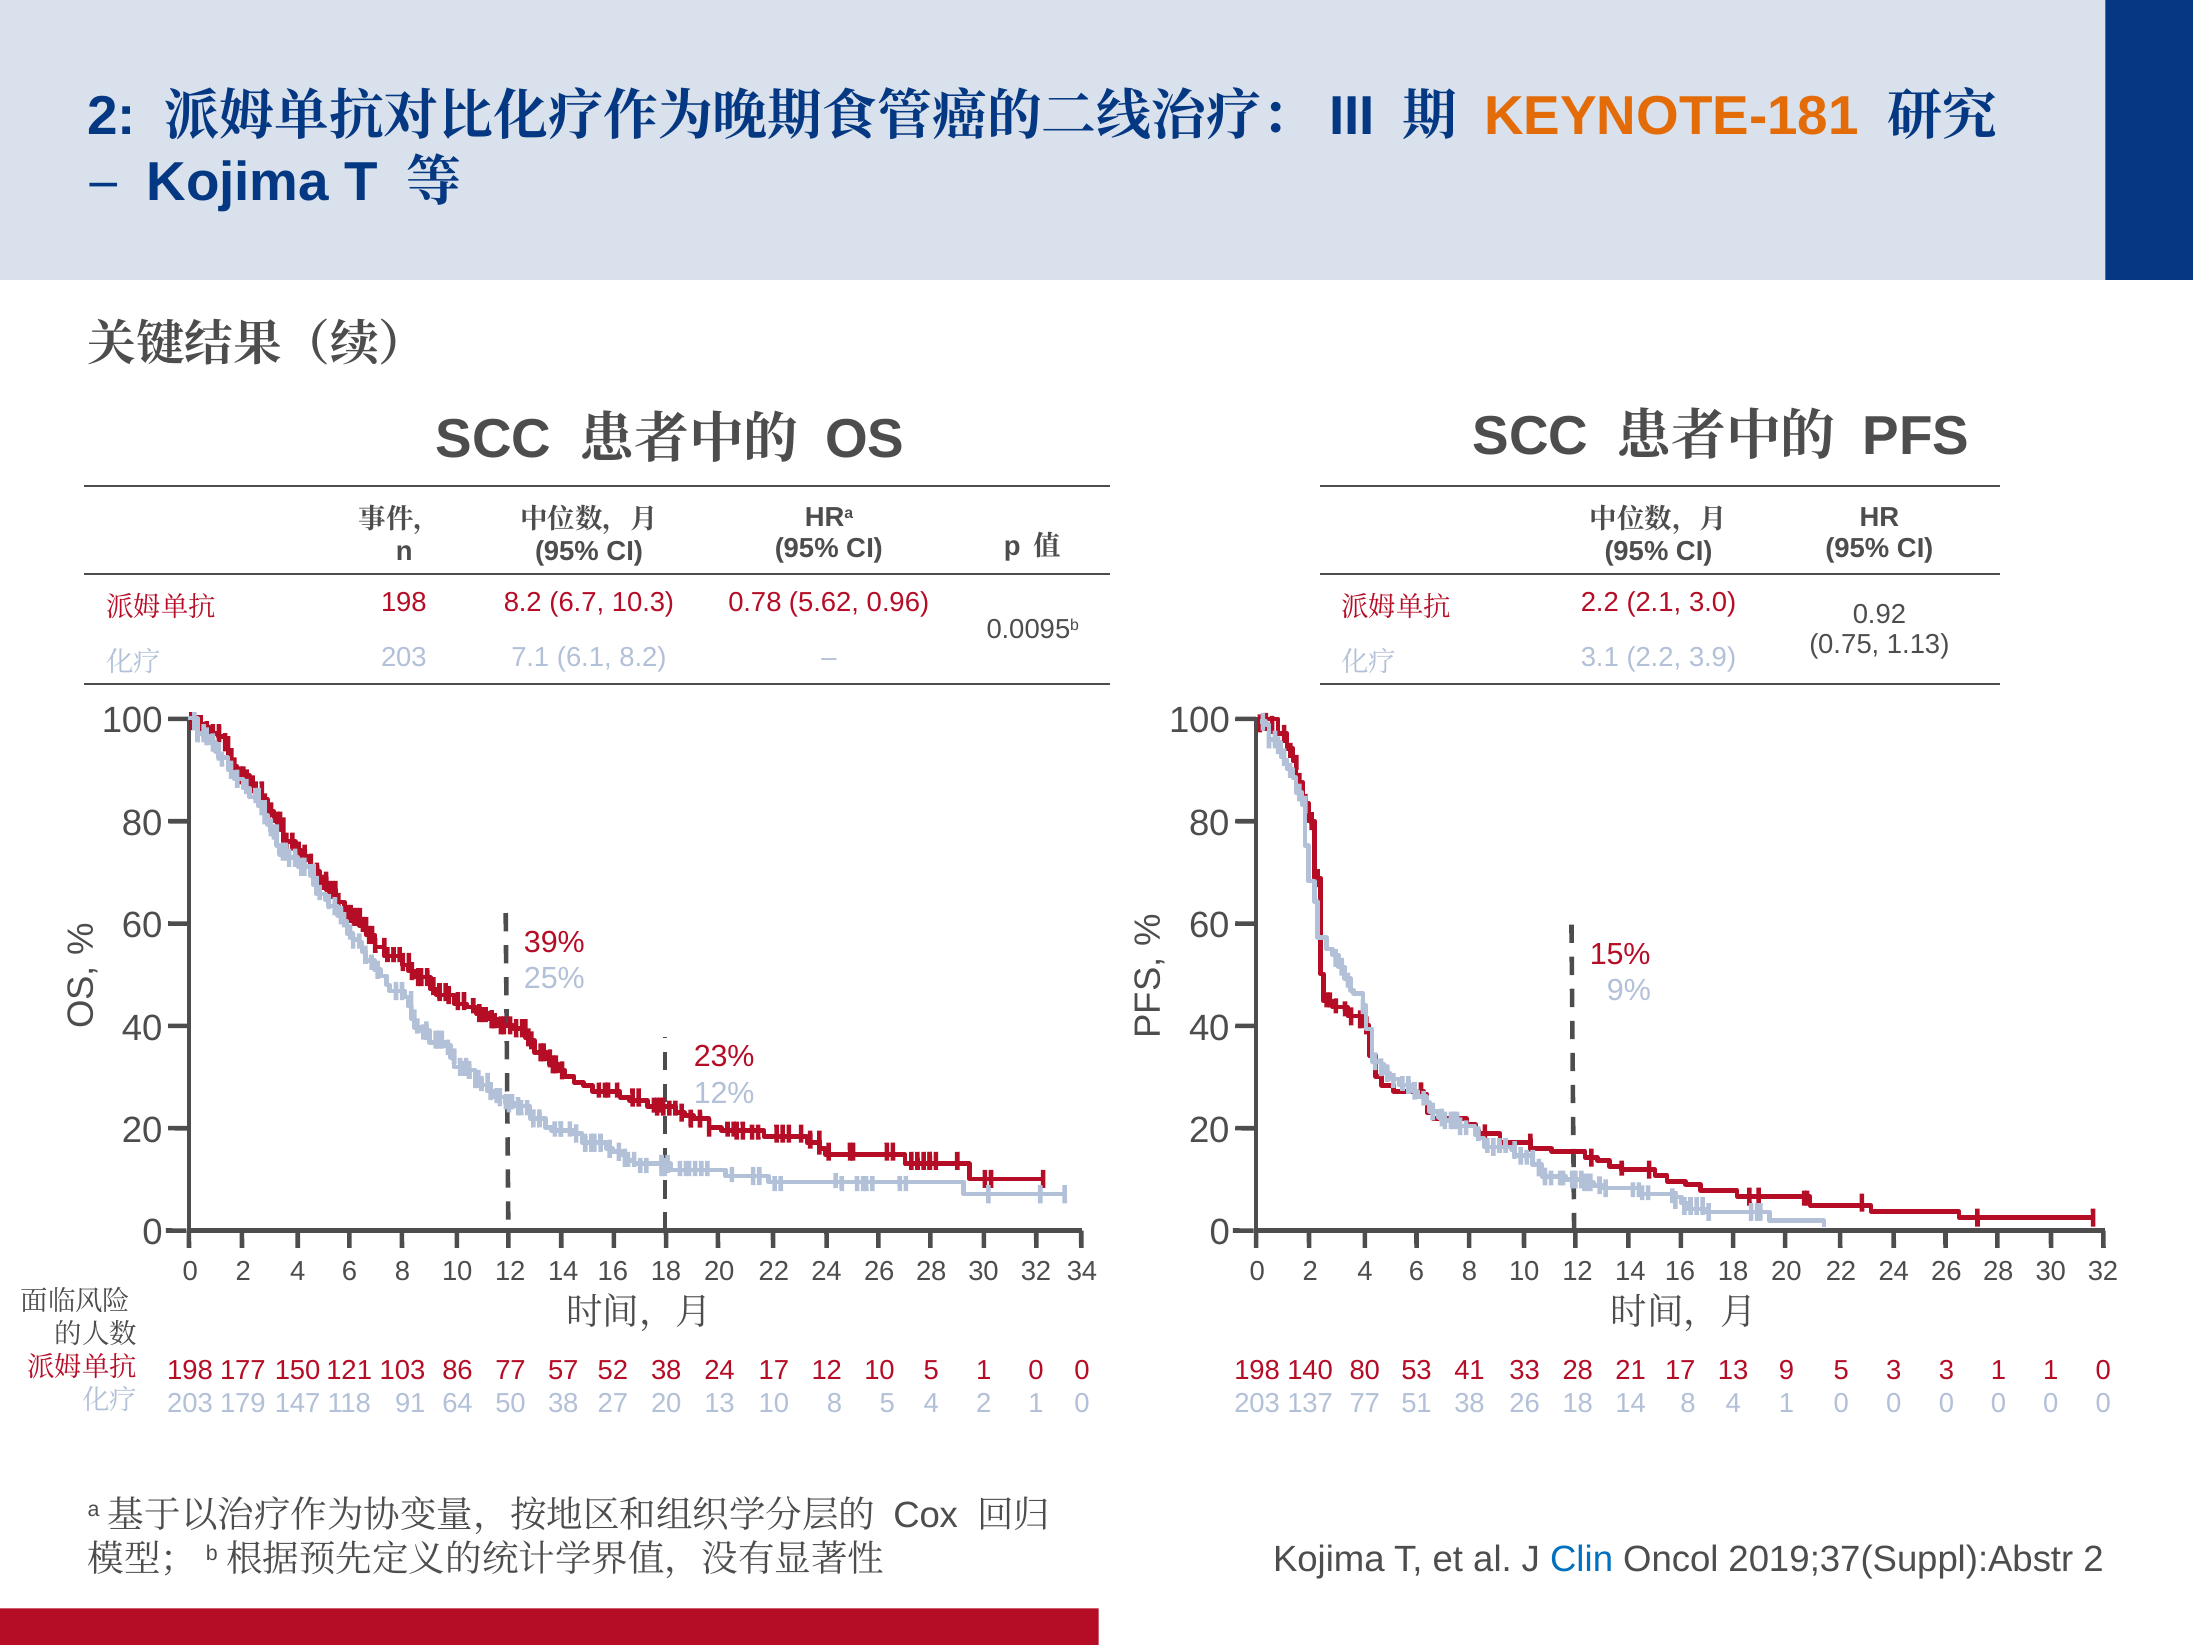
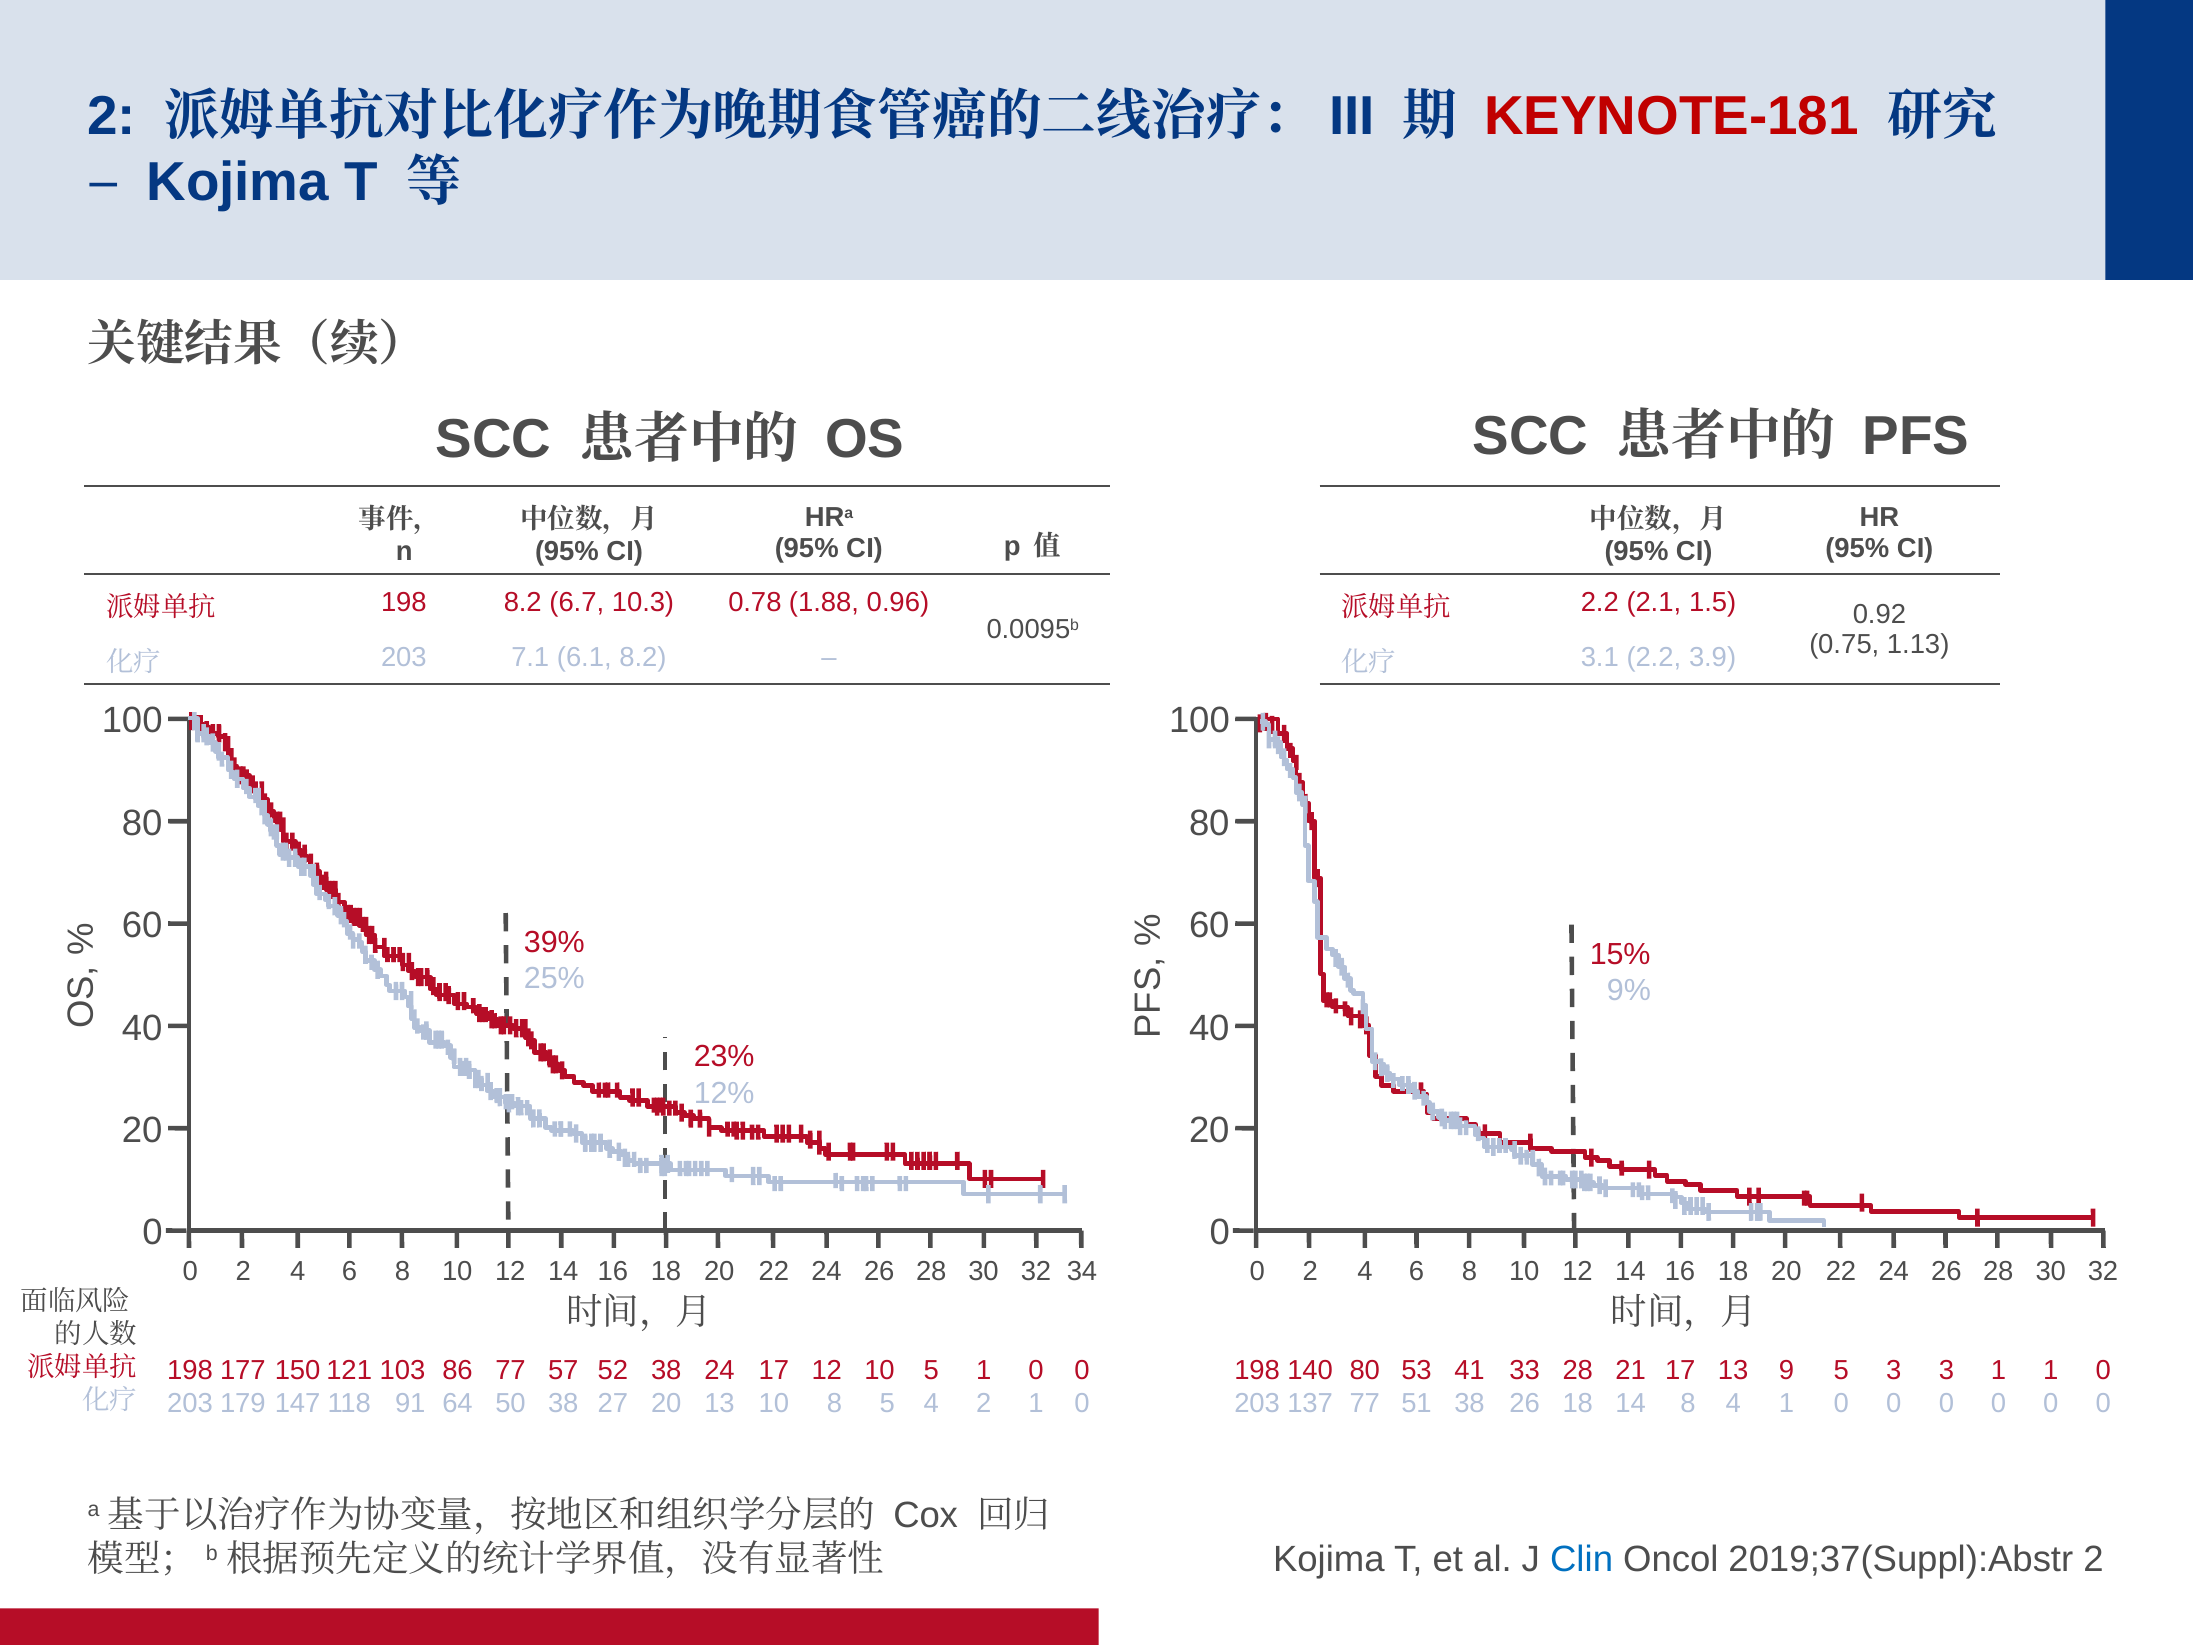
KEYNOTE-181 colour: orange -> red
5.62: 5.62 -> 1.88
3.0: 3.0 -> 1.5
